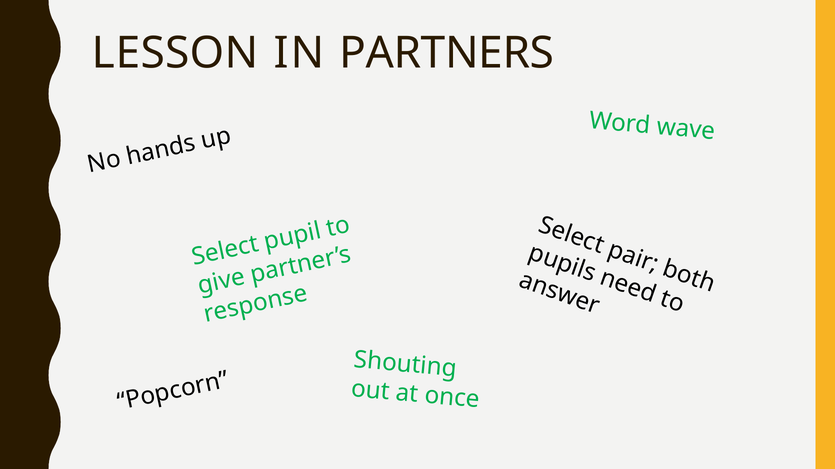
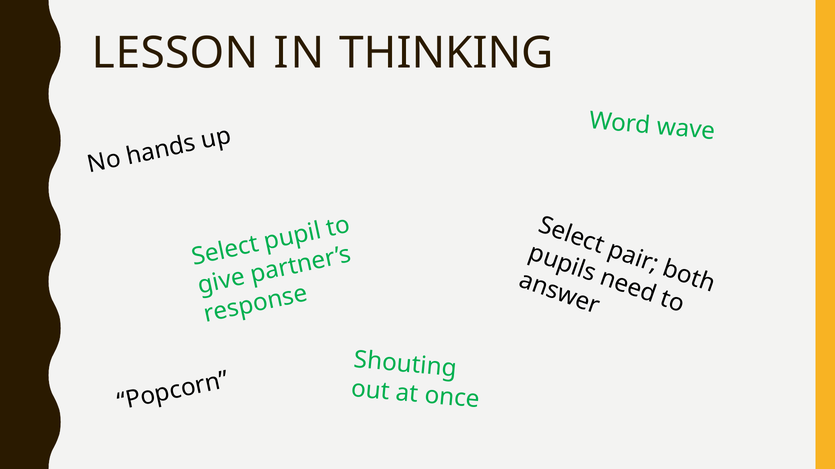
PARTNERS: PARTNERS -> THINKING
